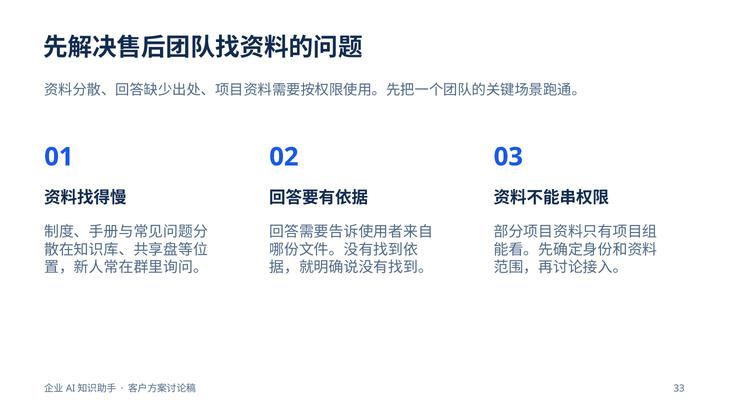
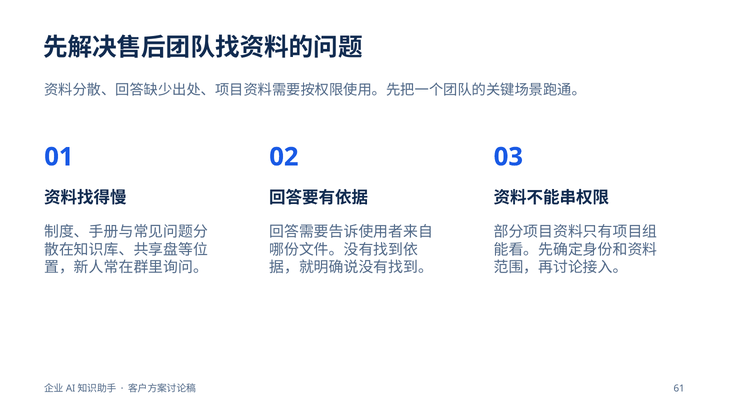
33: 33 -> 61
